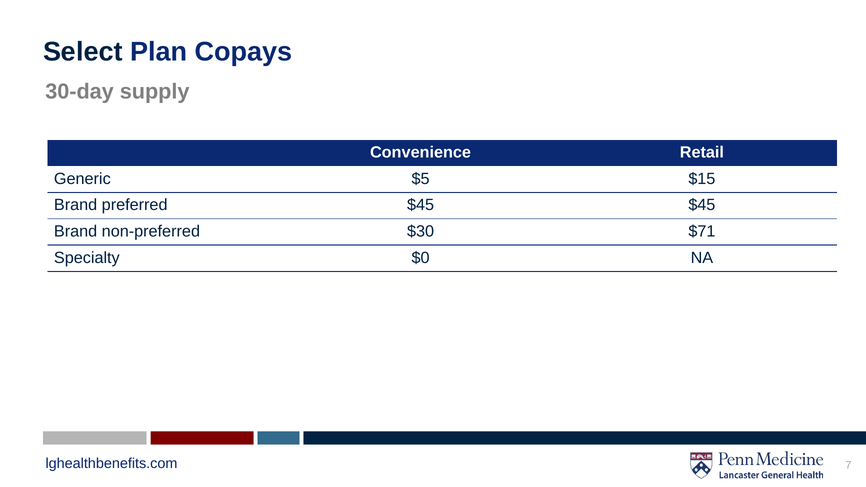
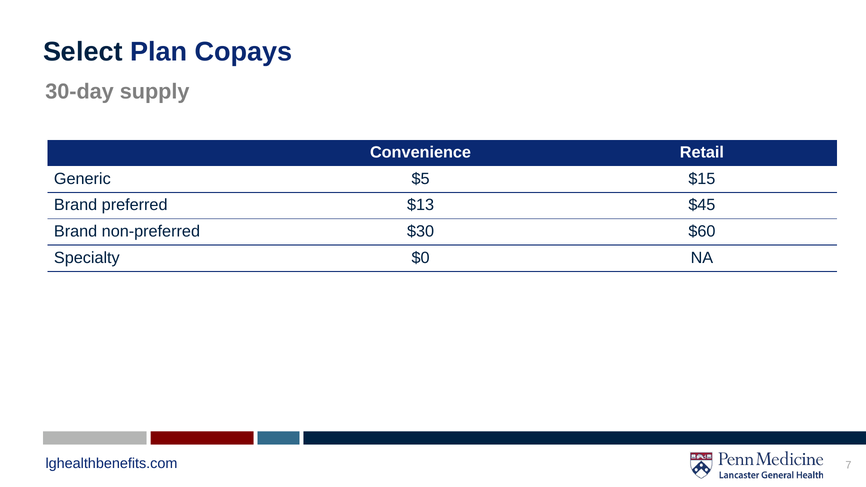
preferred $45: $45 -> $13
$71: $71 -> $60
